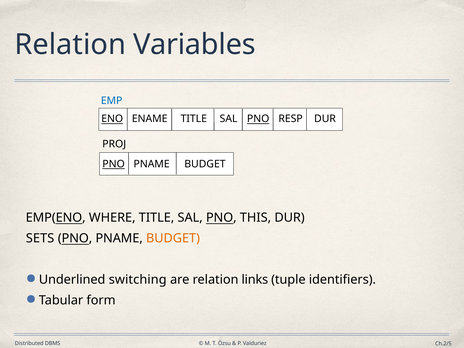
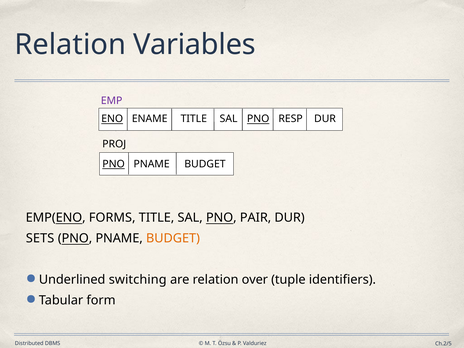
EMP colour: blue -> purple
WHERE: WHERE -> FORMS
THIS: THIS -> PAIR
links: links -> over
